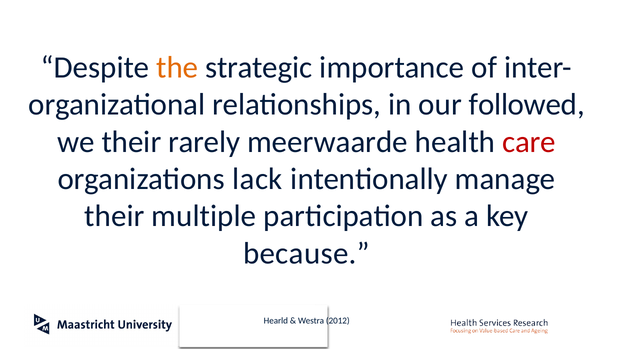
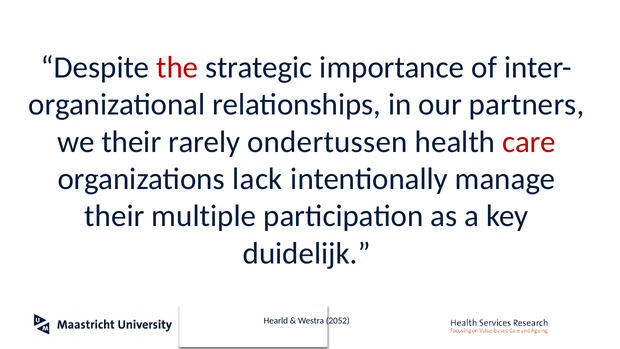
the colour: orange -> red
followed: followed -> partners
meerwaarde: meerwaarde -> ondertussen
because: because -> duidelijk
2012: 2012 -> 2052
